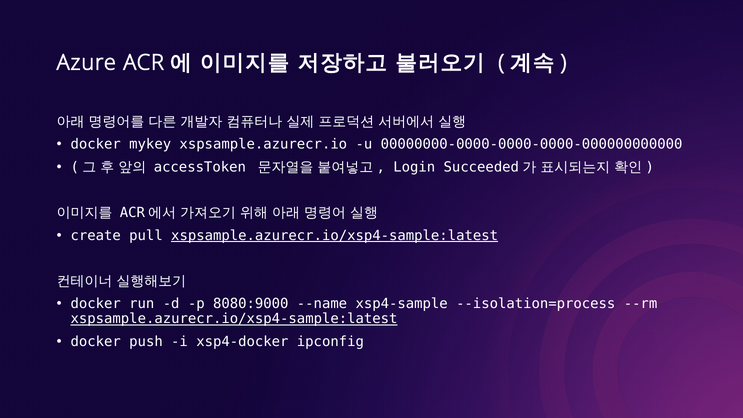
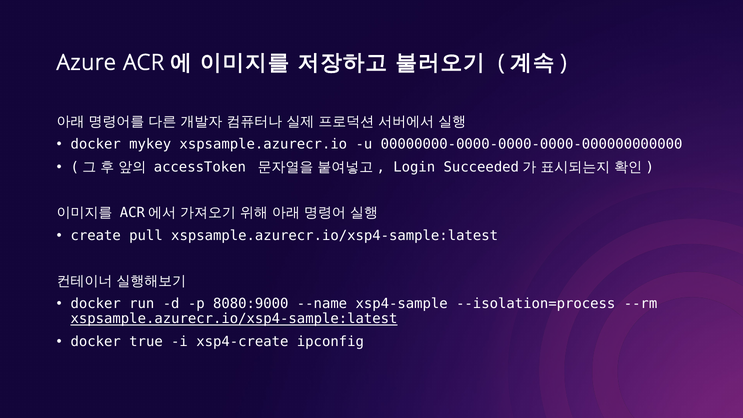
xspsample.azurecr.io/xsp4-sample:latest at (335, 235) underline: present -> none
push: push -> true
xsp4-docker: xsp4-docker -> xsp4-create
